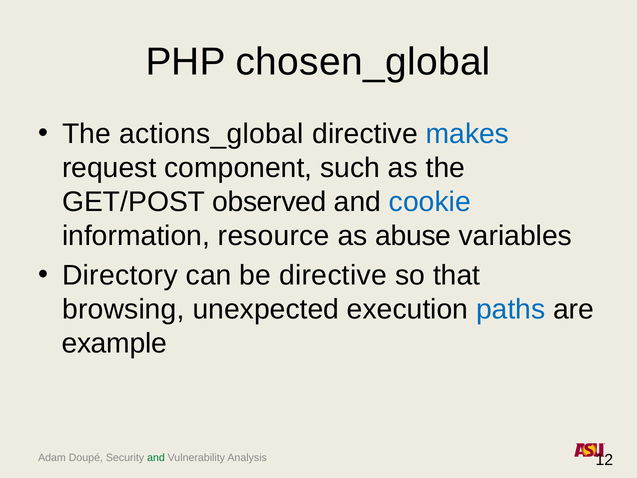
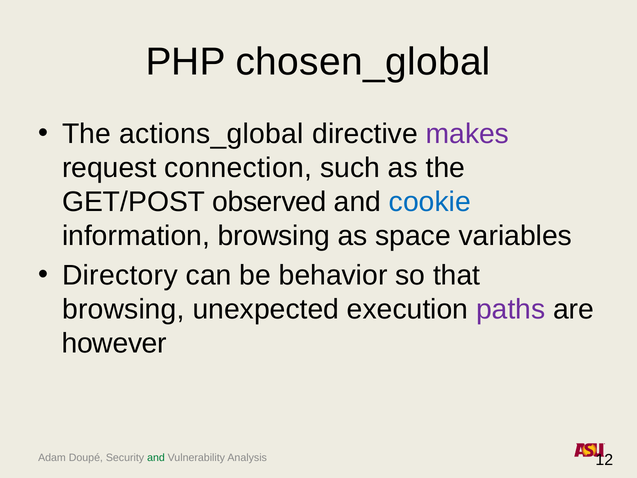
makes colour: blue -> purple
component: component -> connection
information resource: resource -> browsing
abuse: abuse -> space
be directive: directive -> behavior
paths colour: blue -> purple
example: example -> however
